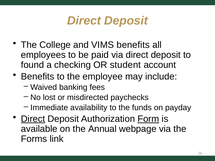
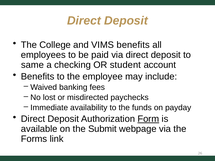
found: found -> same
Direct at (33, 119) underline: present -> none
Annual: Annual -> Submit
